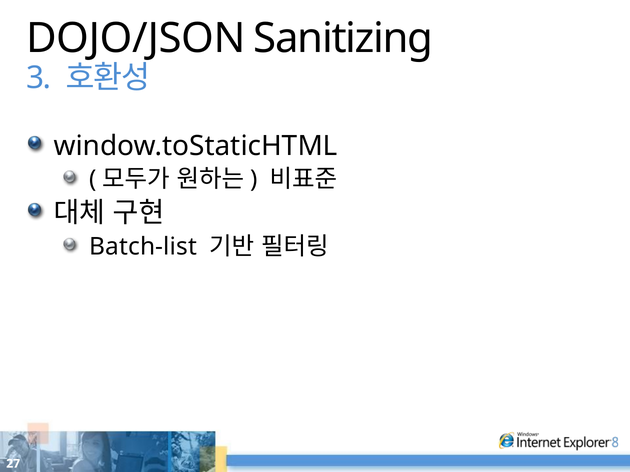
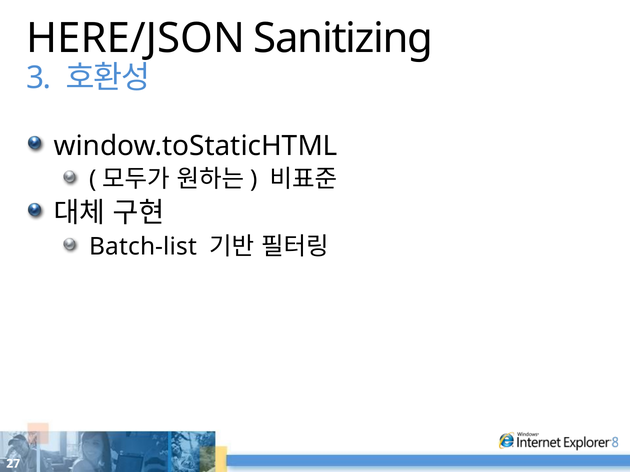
DOJO/JSON: DOJO/JSON -> HERE/JSON
